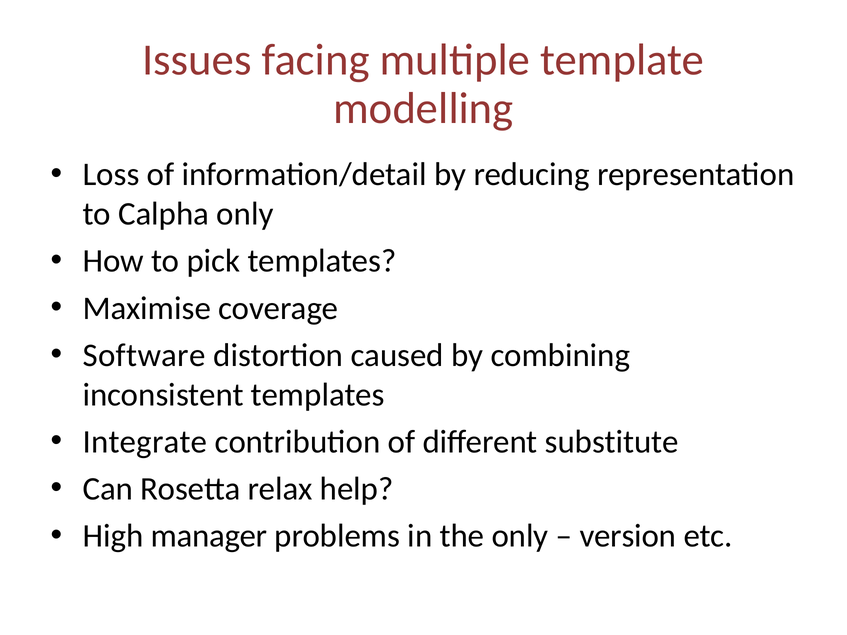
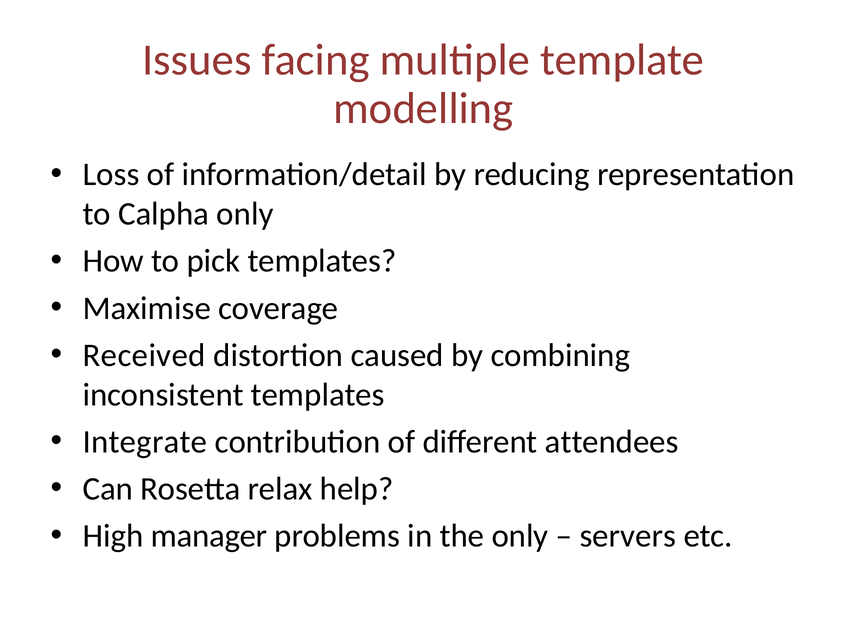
Software: Software -> Received
substitute: substitute -> attendees
version: version -> servers
